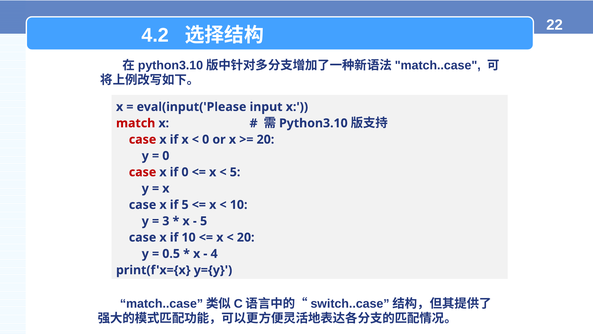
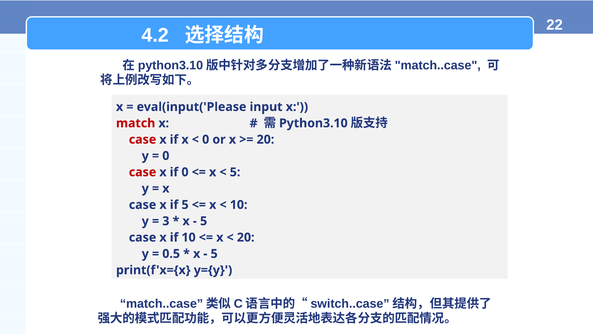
4 at (214, 253): 4 -> 5
